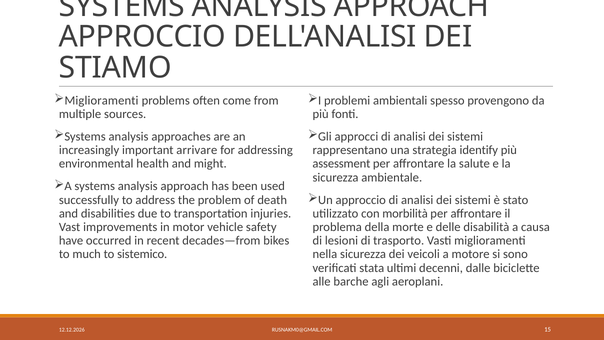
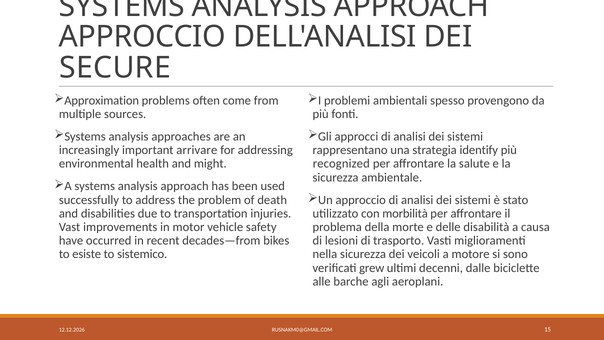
STIAMO: STIAMO -> SECURE
Miglioramenti at (102, 100): Miglioramenti -> Approximation
assessment: assessment -> recognized
much: much -> esiste
stata: stata -> grew
